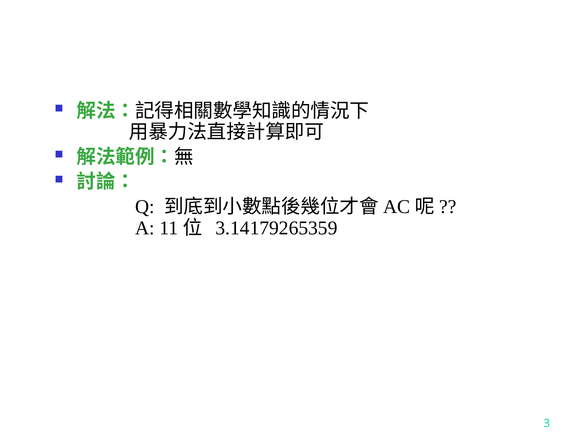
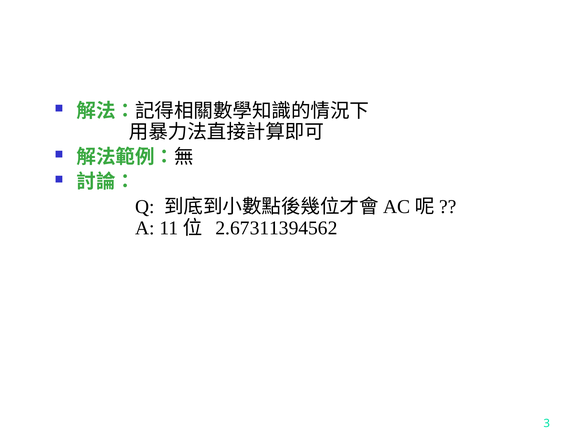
3.14179265359: 3.14179265359 -> 2.67311394562
